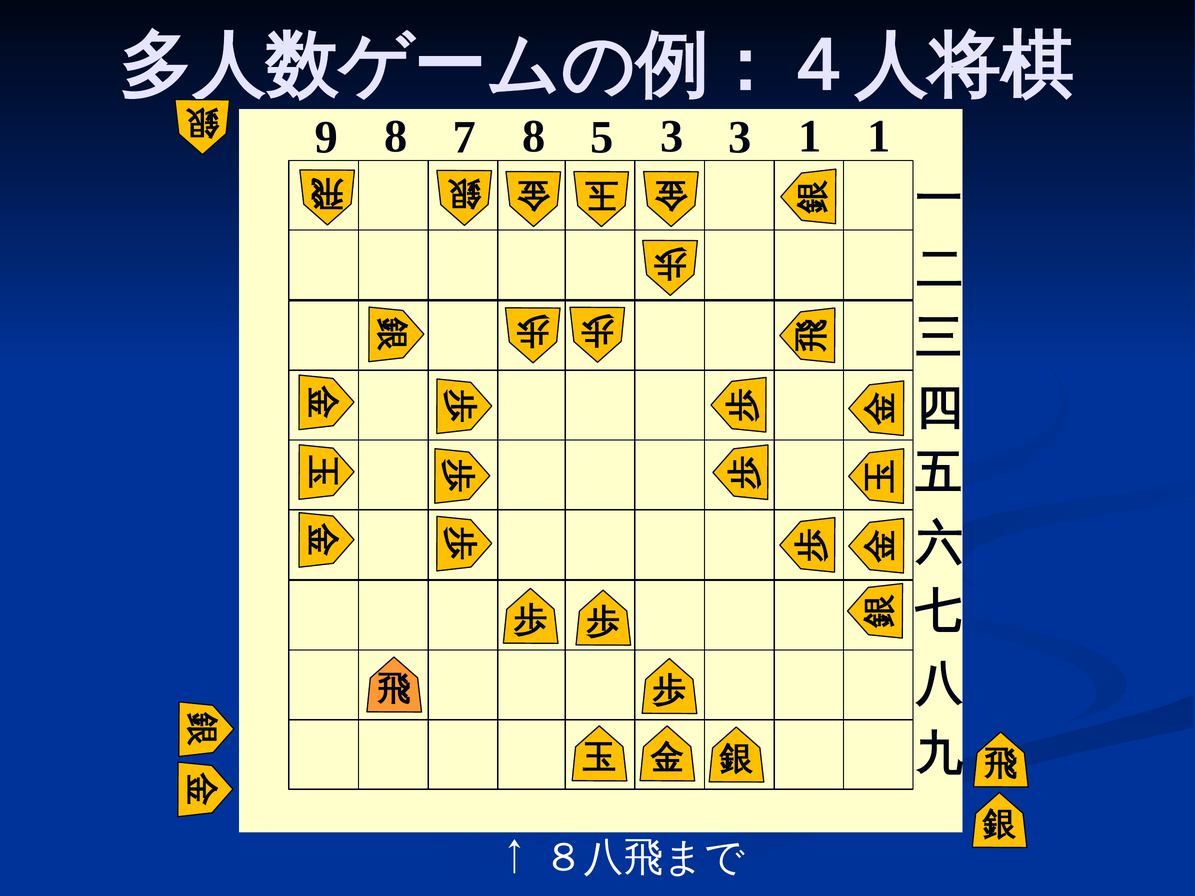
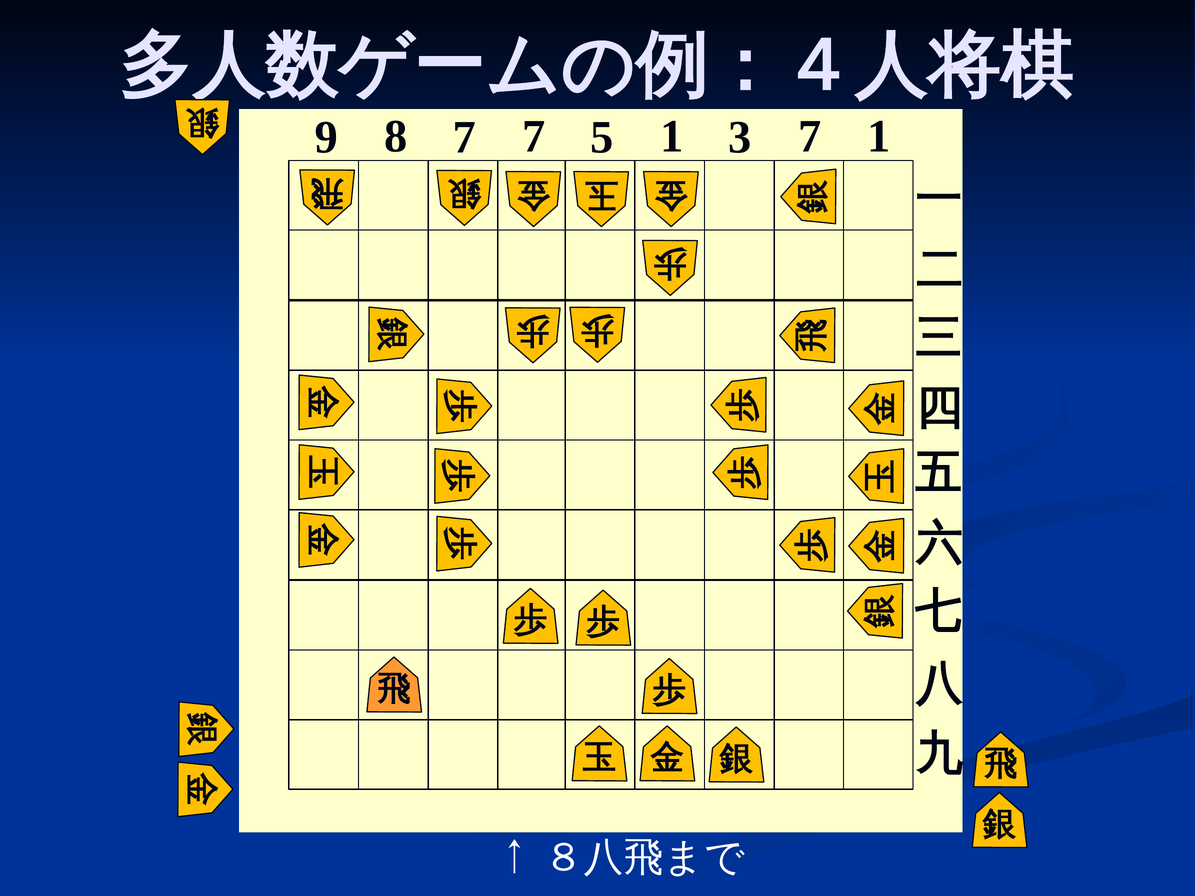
7 8: 8 -> 7
5 3: 3 -> 1
3 1: 1 -> 7
